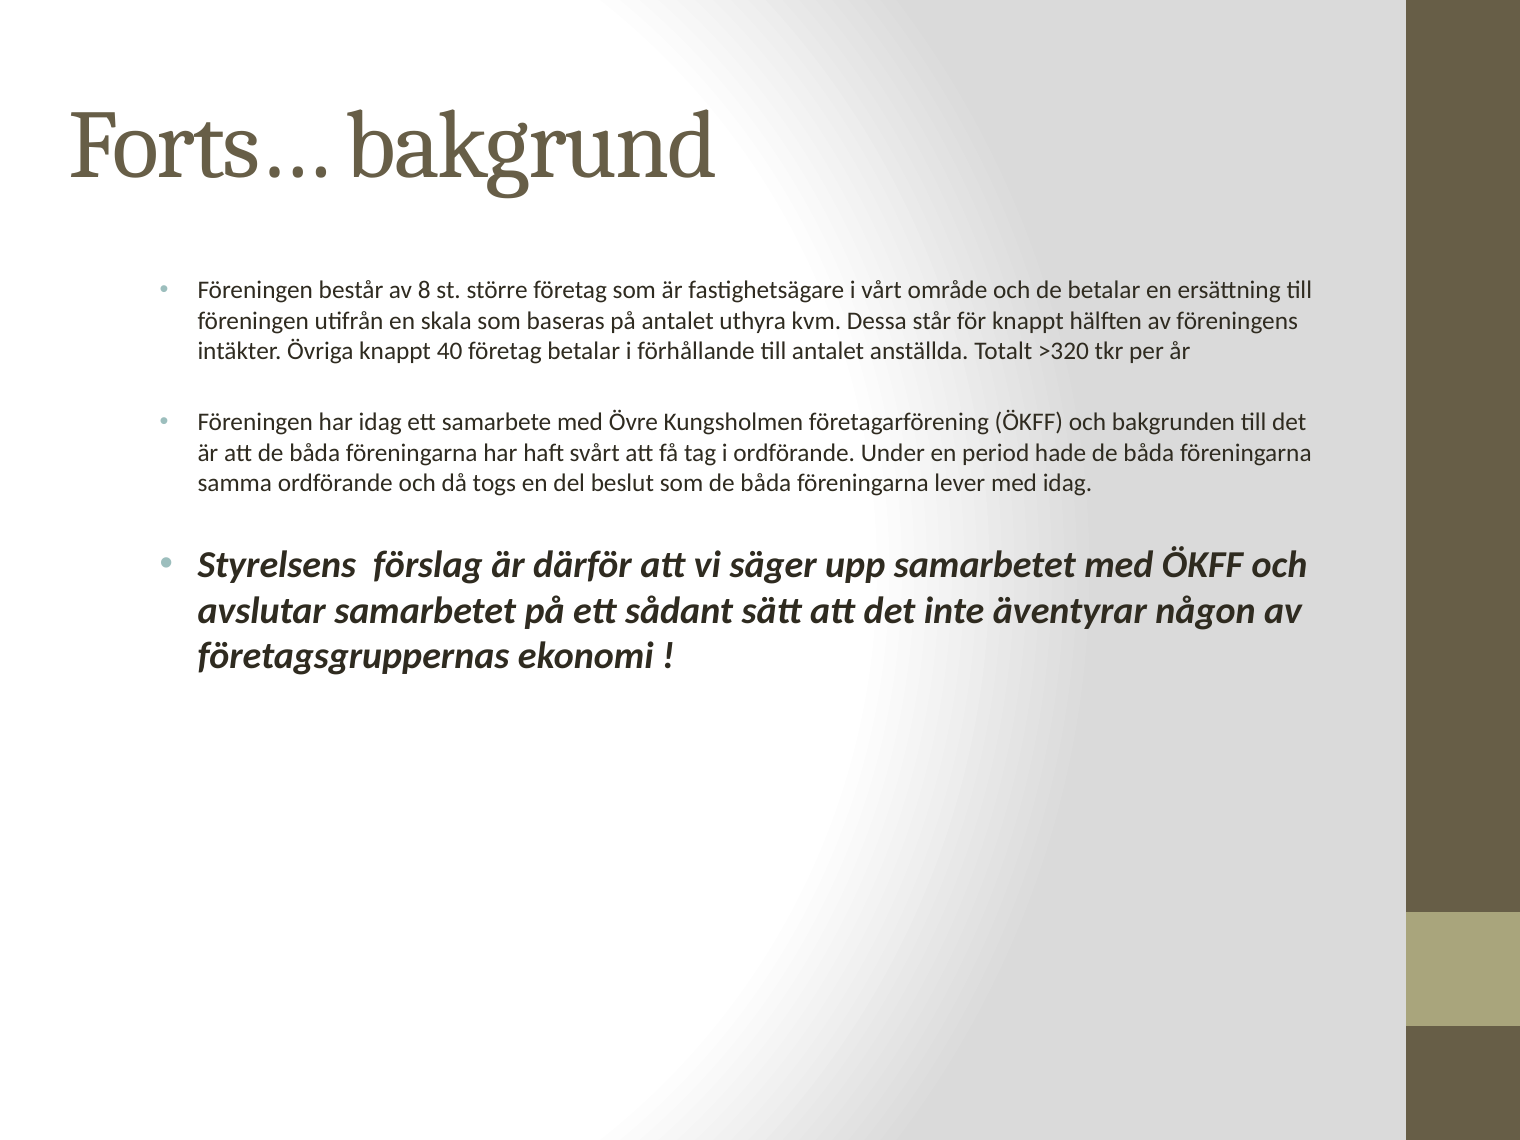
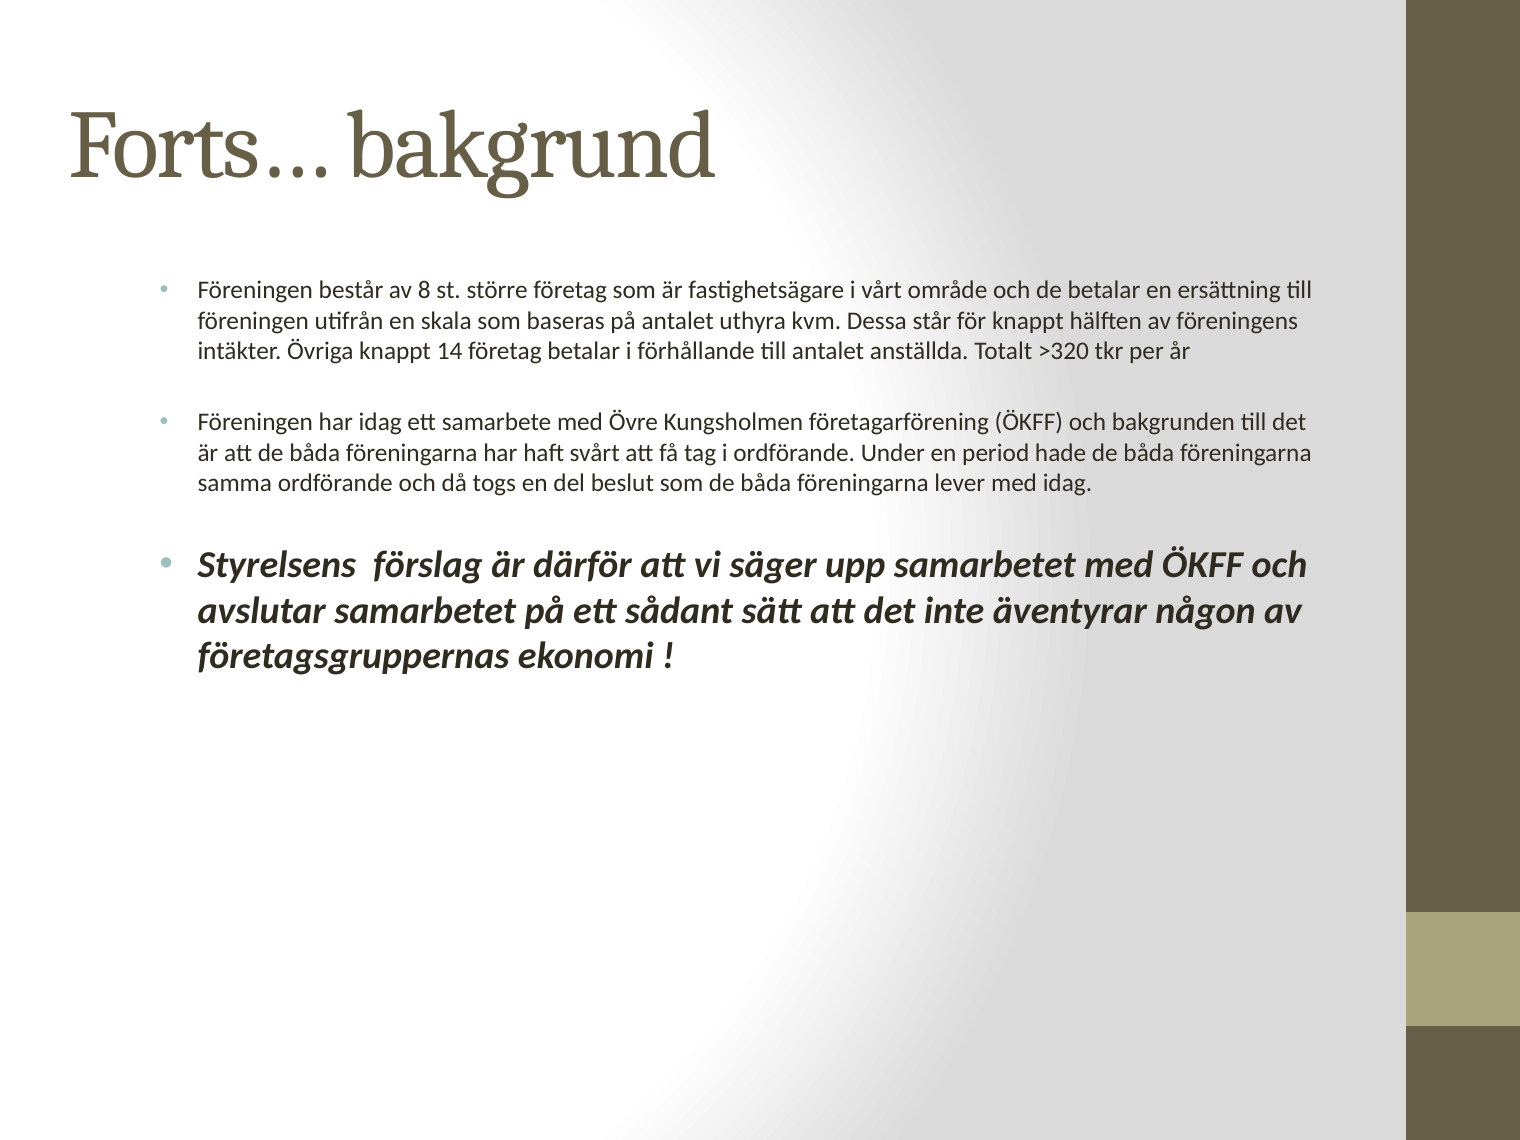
40: 40 -> 14
